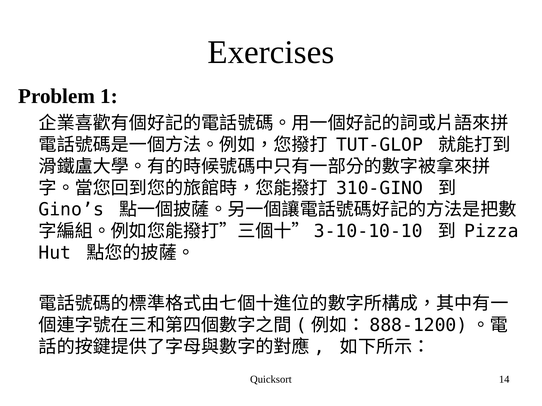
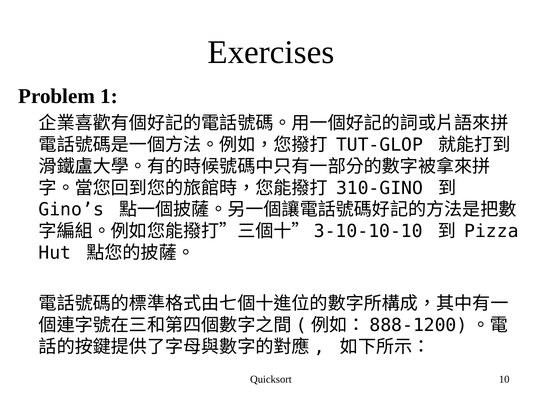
14: 14 -> 10
